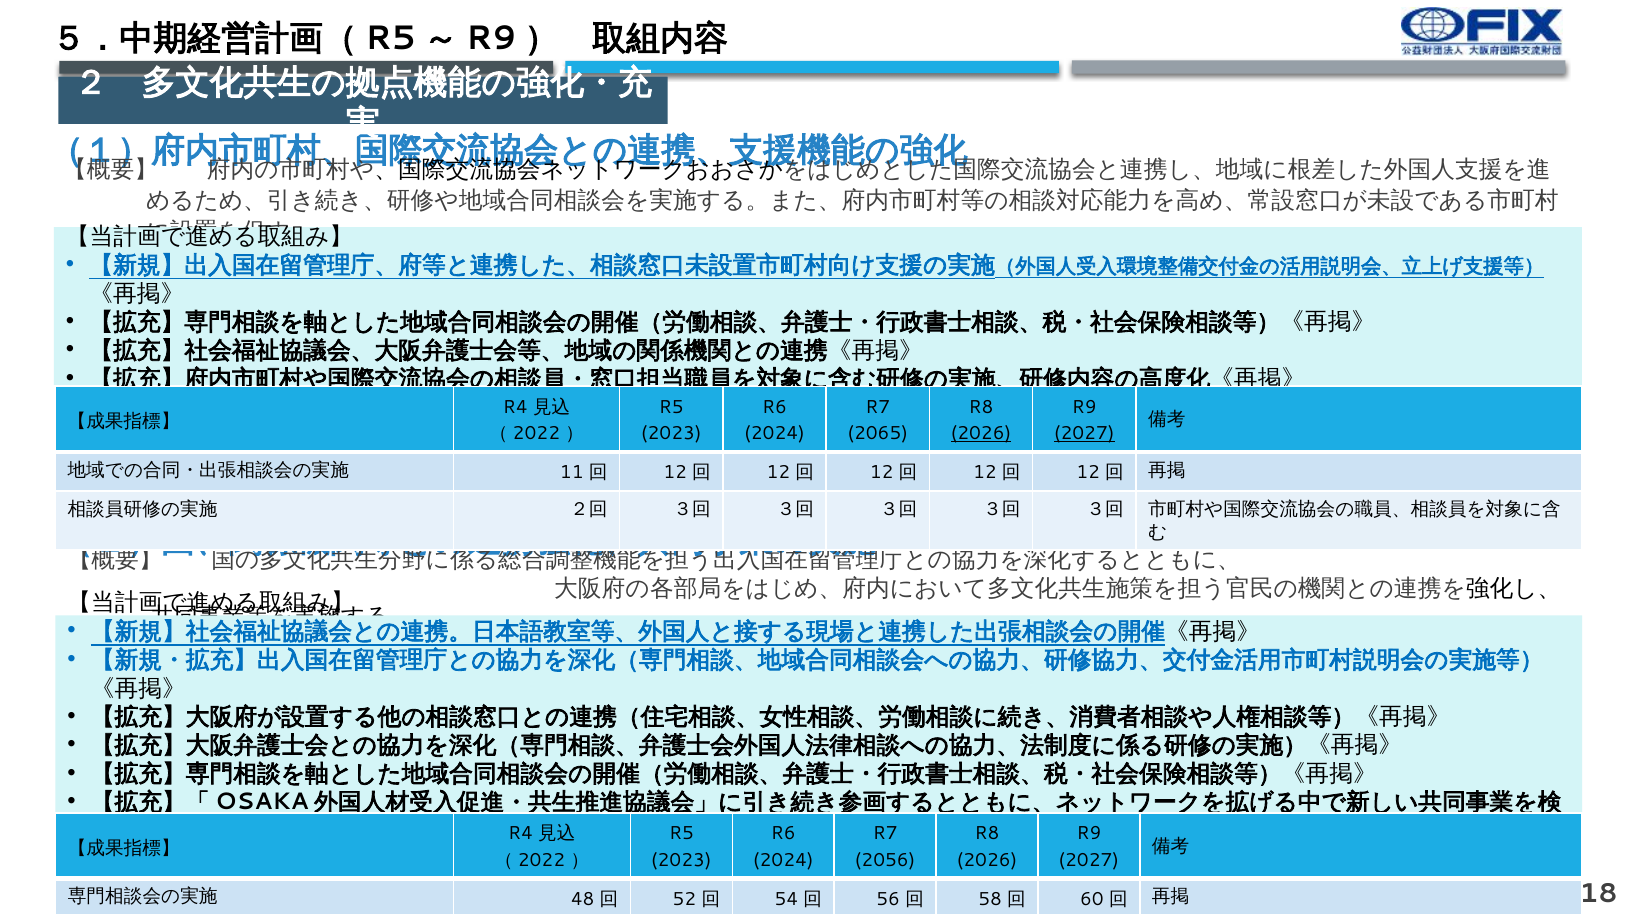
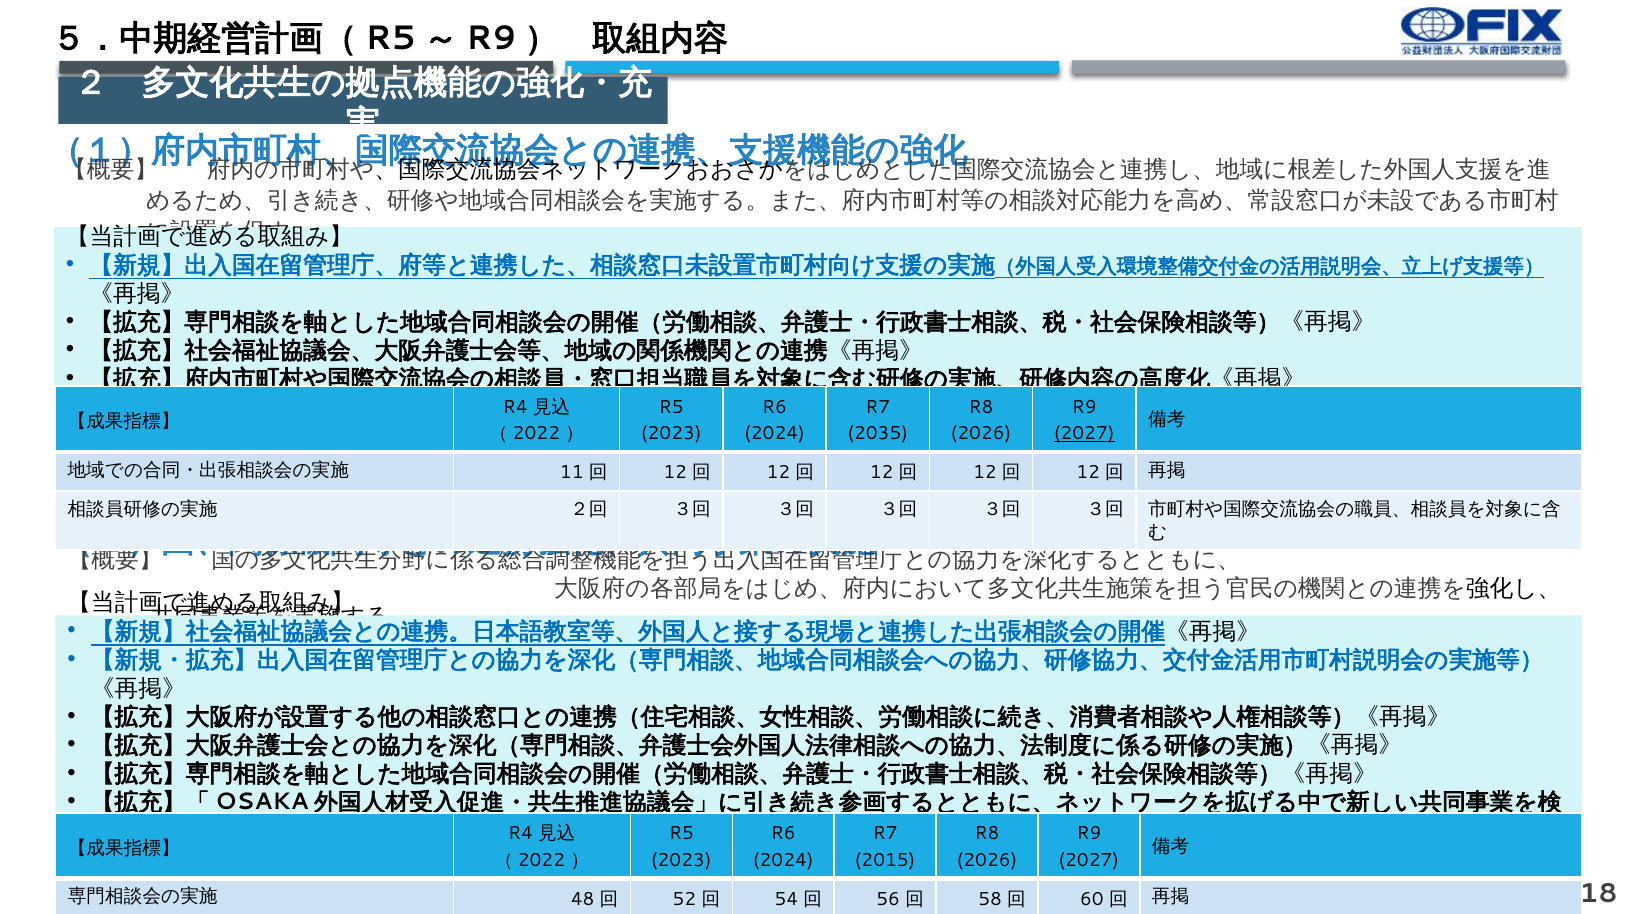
2065: 2065 -> 2035
2026 at (981, 434) underline: present -> none
2056: 2056 -> 2015
